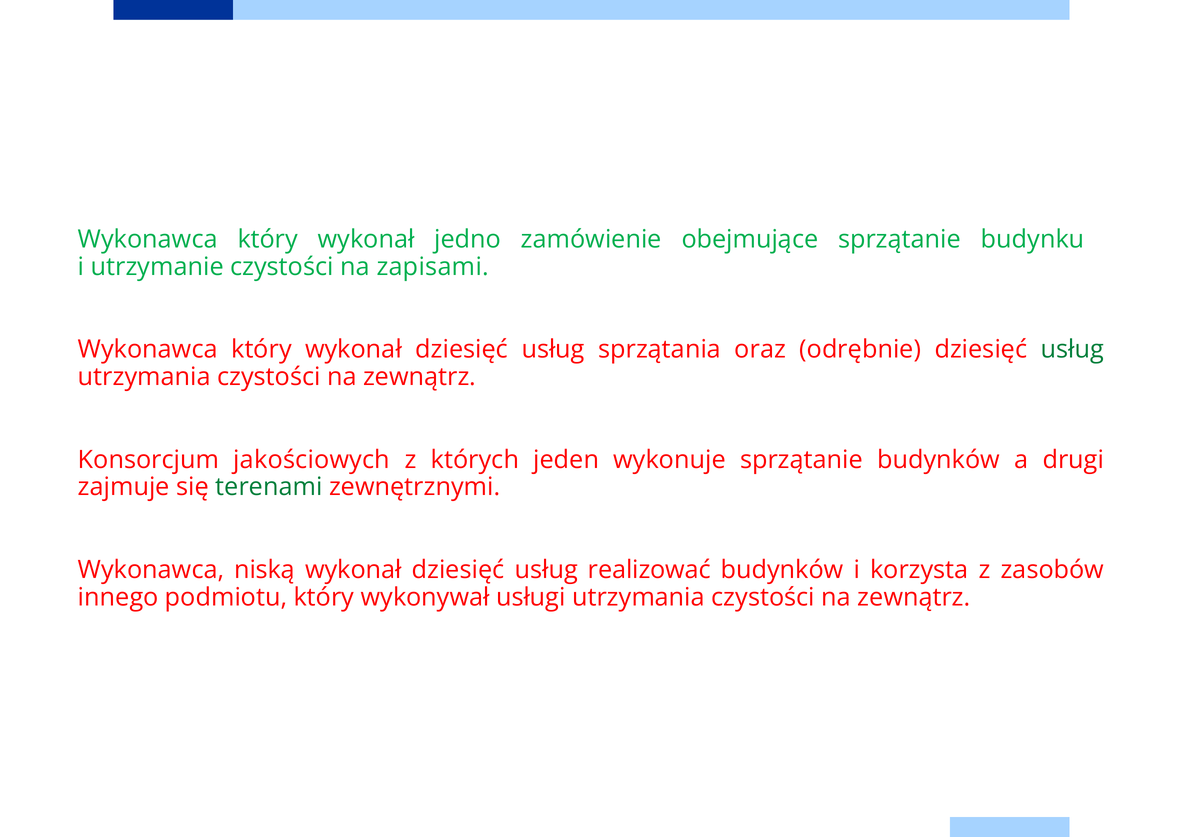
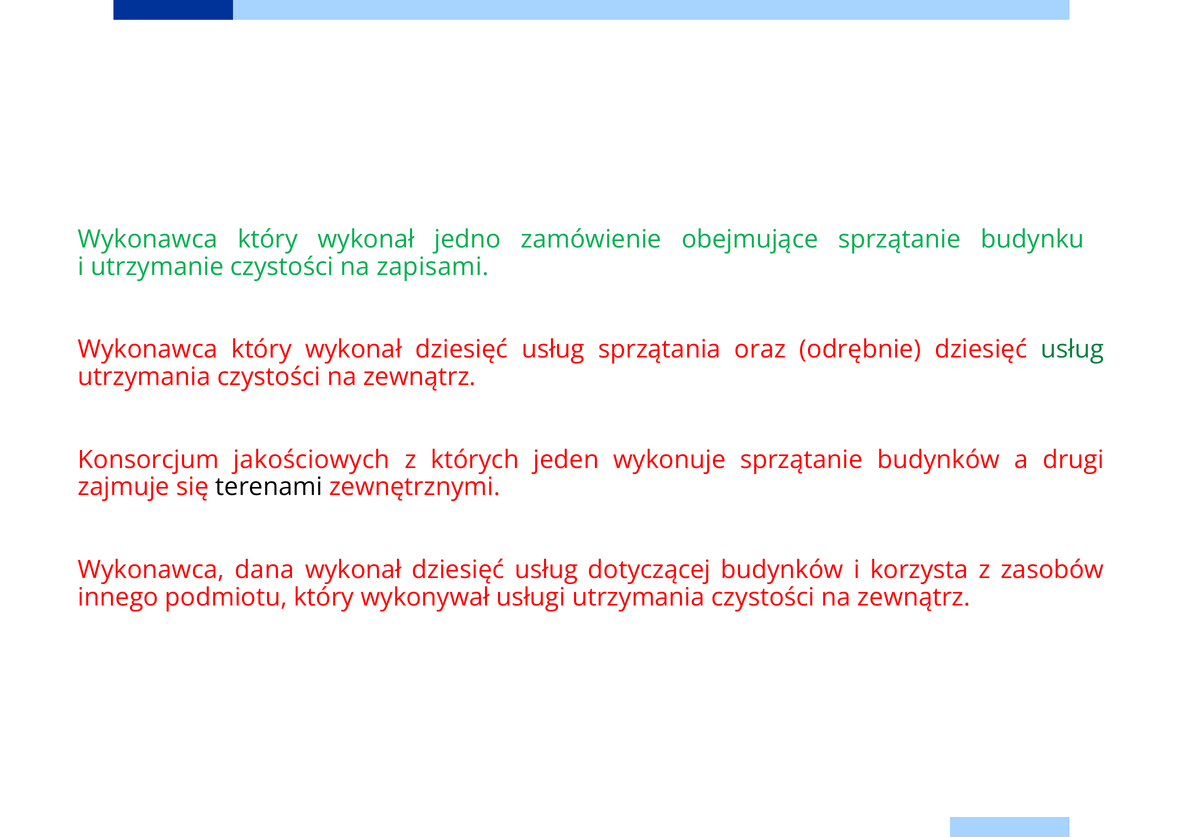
terenami colour: green -> black
niską: niską -> dana
realizować: realizować -> dotyczącej
